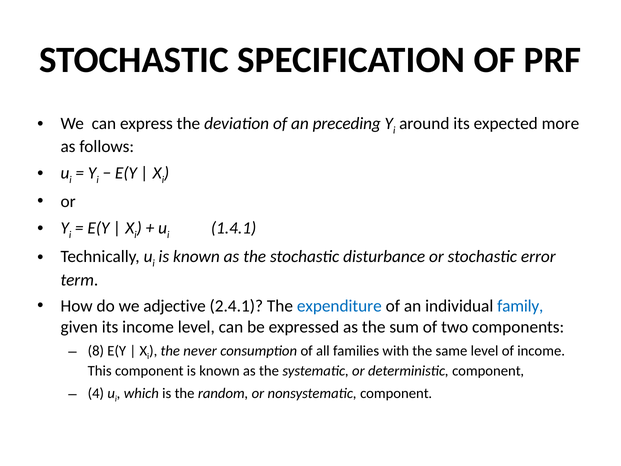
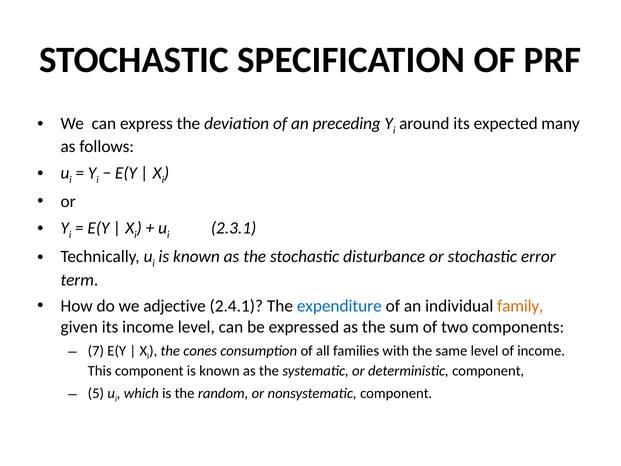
more: more -> many
1.4.1: 1.4.1 -> 2.3.1
family colour: blue -> orange
8: 8 -> 7
never: never -> cones
4: 4 -> 5
